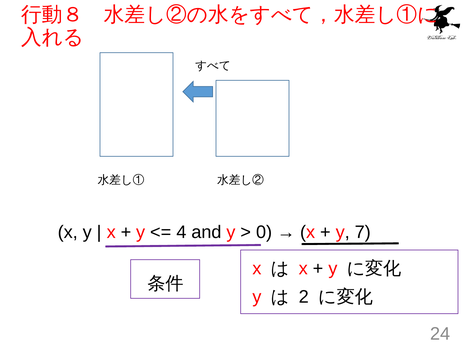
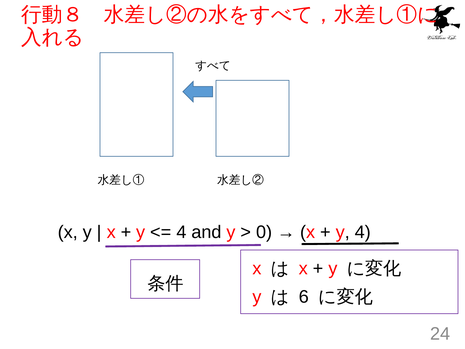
y 7: 7 -> 4
2: 2 -> 6
